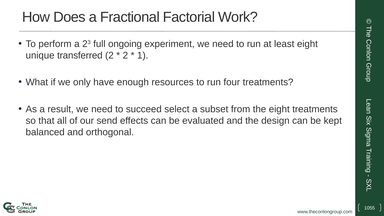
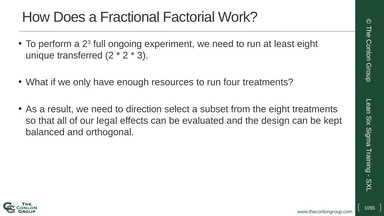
1: 1 -> 3
succeed: succeed -> direction
send: send -> legal
